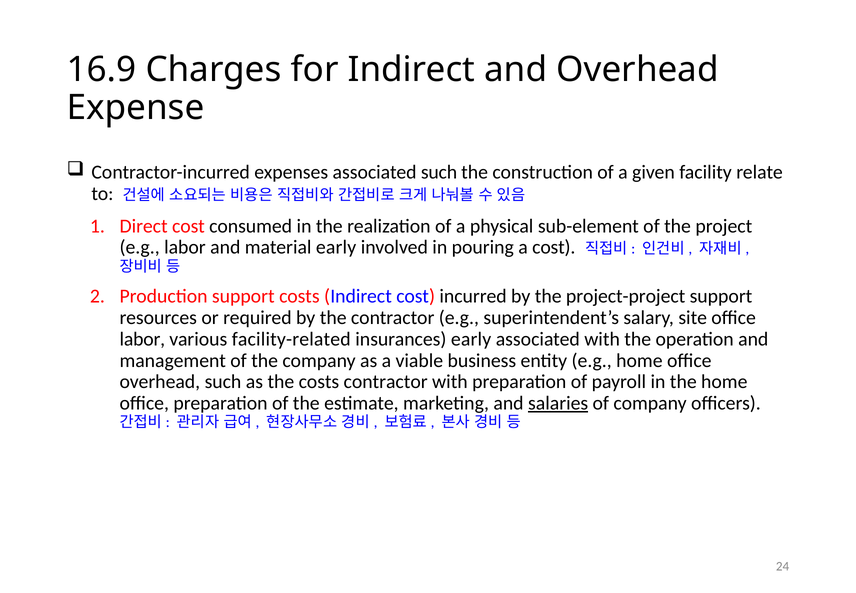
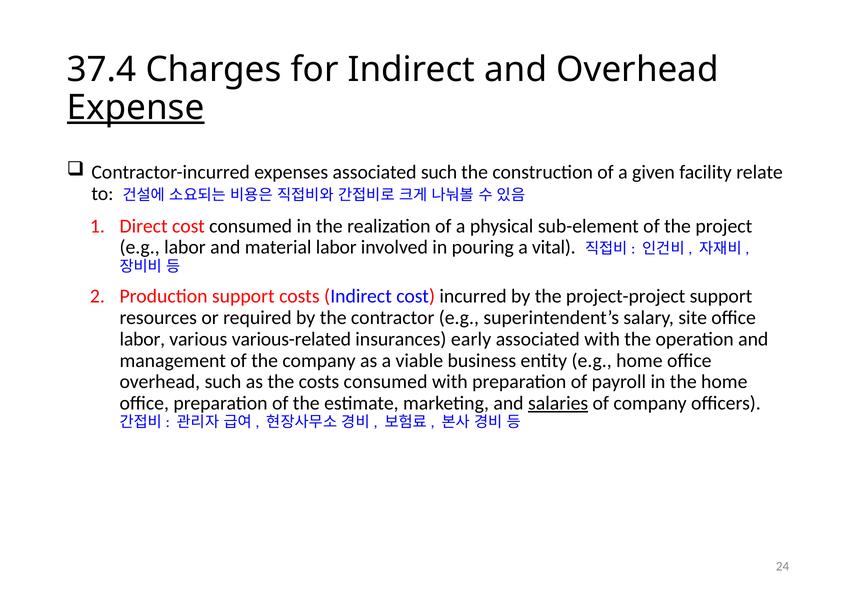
16.9: 16.9 -> 37.4
Expense underline: none -> present
material early: early -> labor
a cost: cost -> vital
facility-related: facility-related -> various-related
costs contractor: contractor -> consumed
